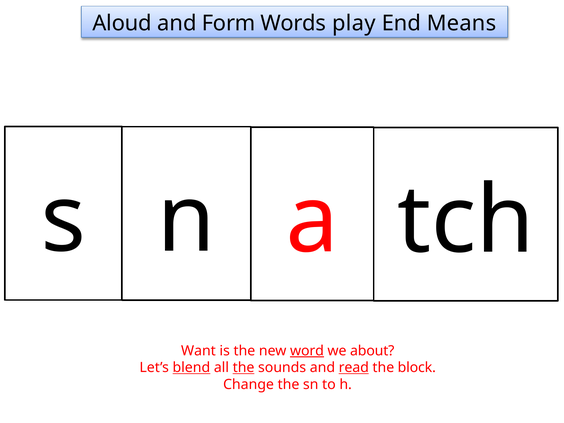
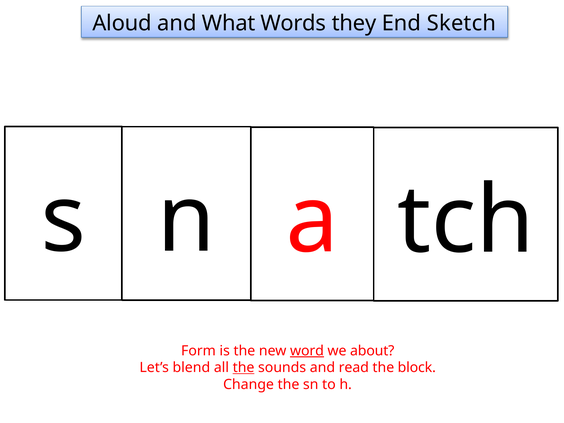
Form: Form -> What
play: play -> they
Means: Means -> Sketch
Want: Want -> Form
blend underline: present -> none
read underline: present -> none
